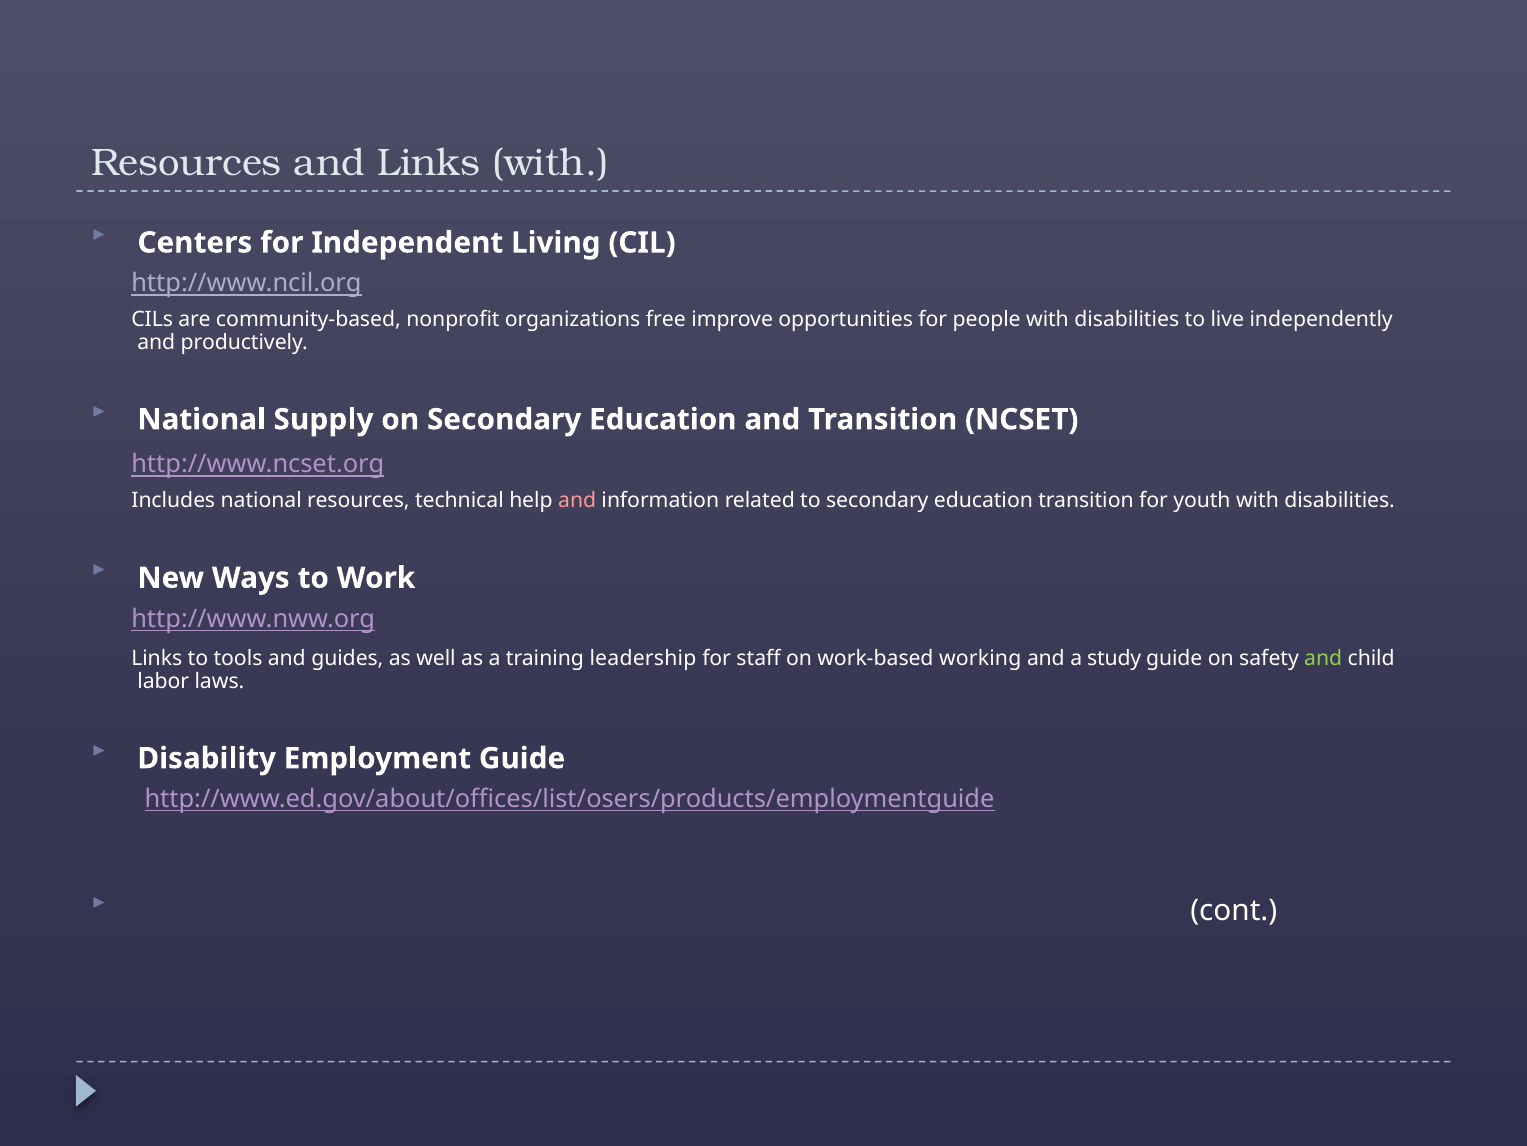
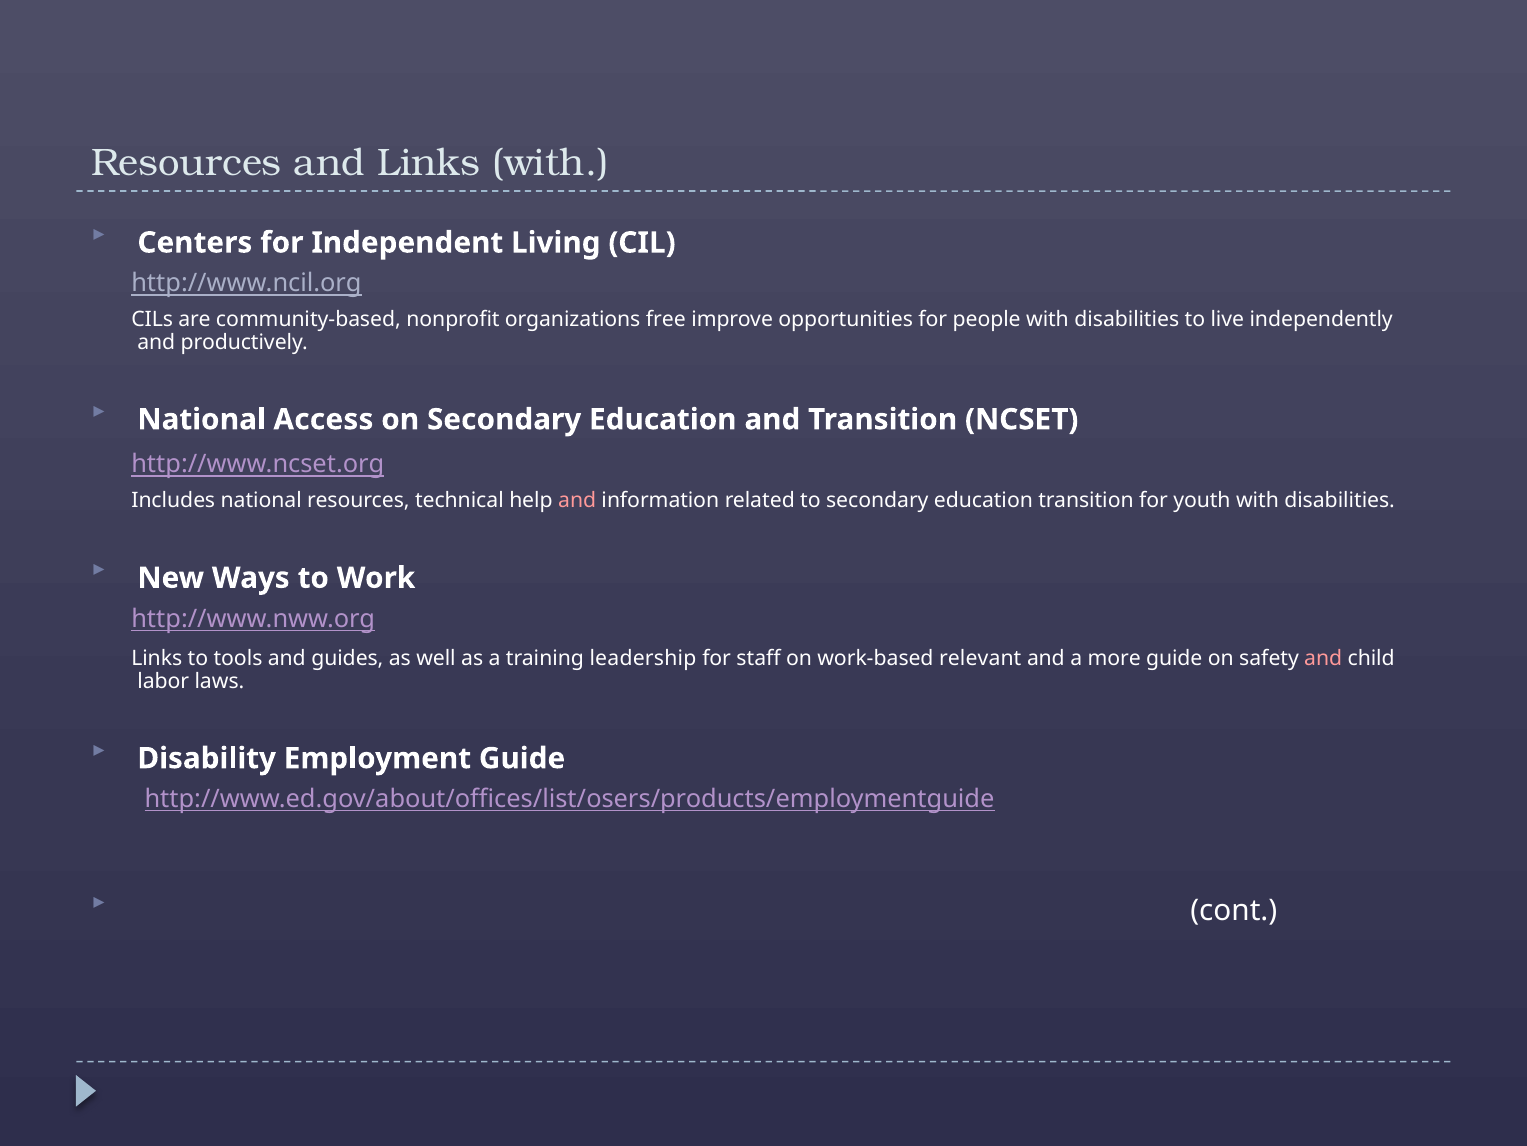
Supply: Supply -> Access
working: working -> relevant
study: study -> more
and at (1323, 658) colour: light green -> pink
